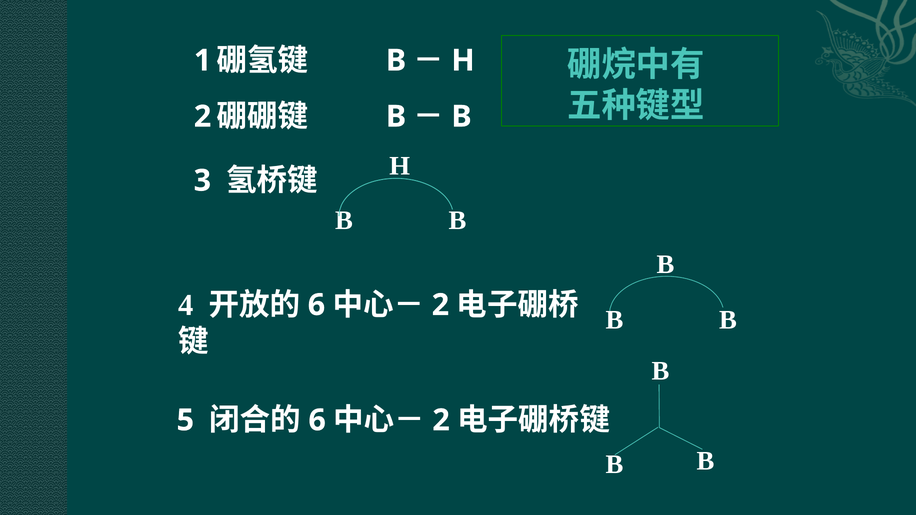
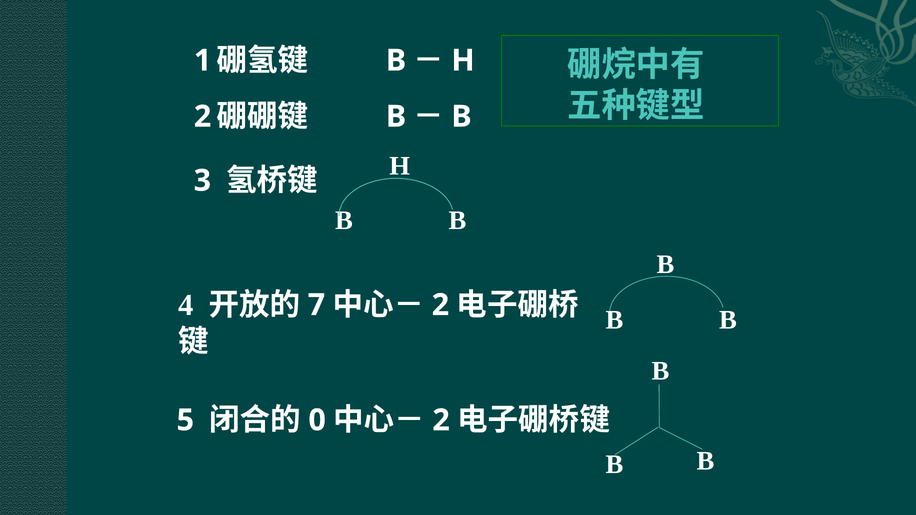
6 at (316, 305): 6 -> 7
6 at (317, 420): 6 -> 0
